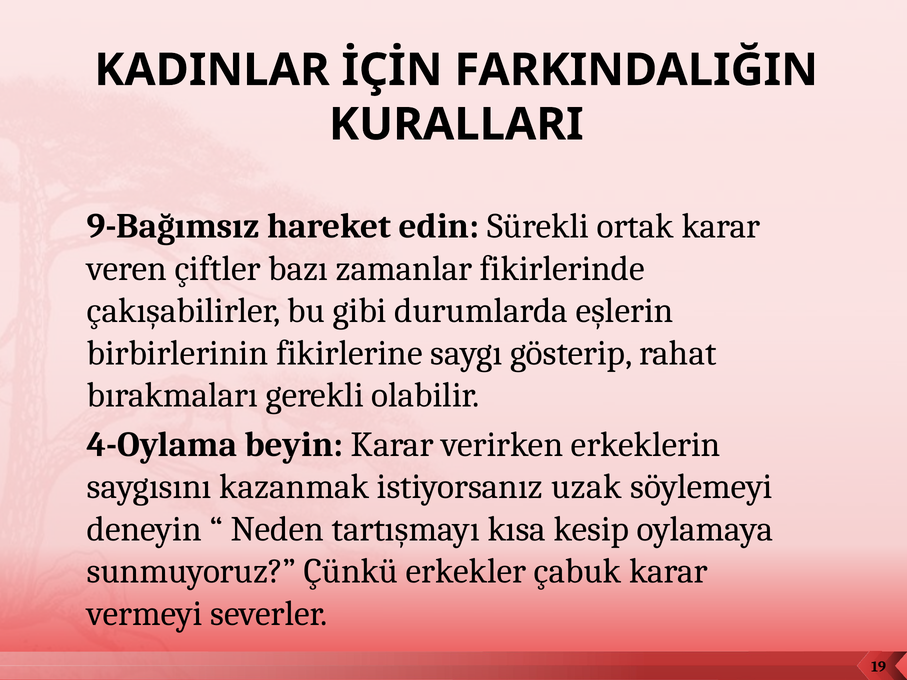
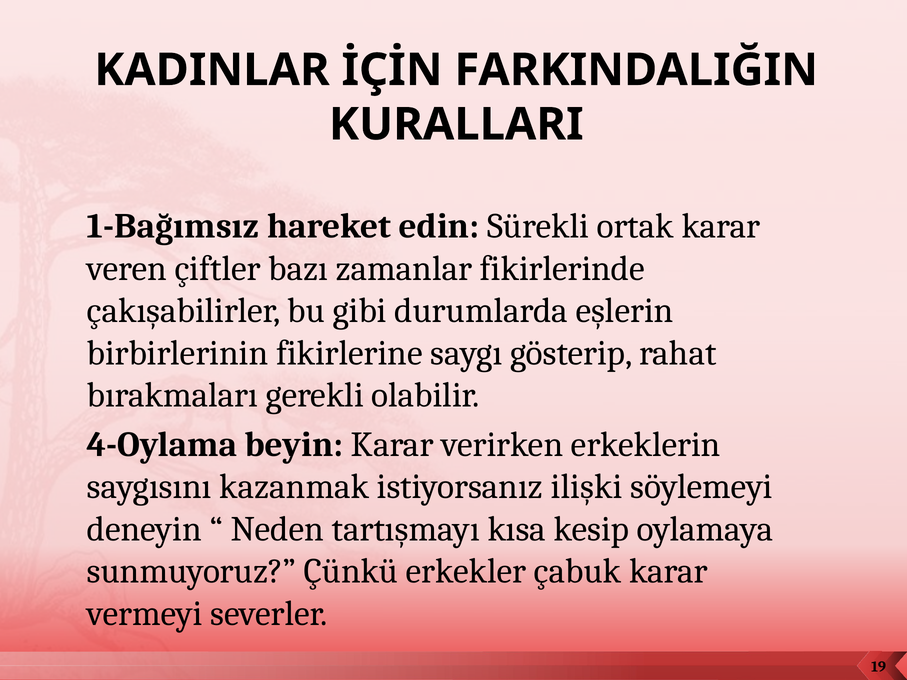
9-Bağımsız: 9-Bağımsız -> 1-Bağımsız
uzak: uzak -> ilişki
